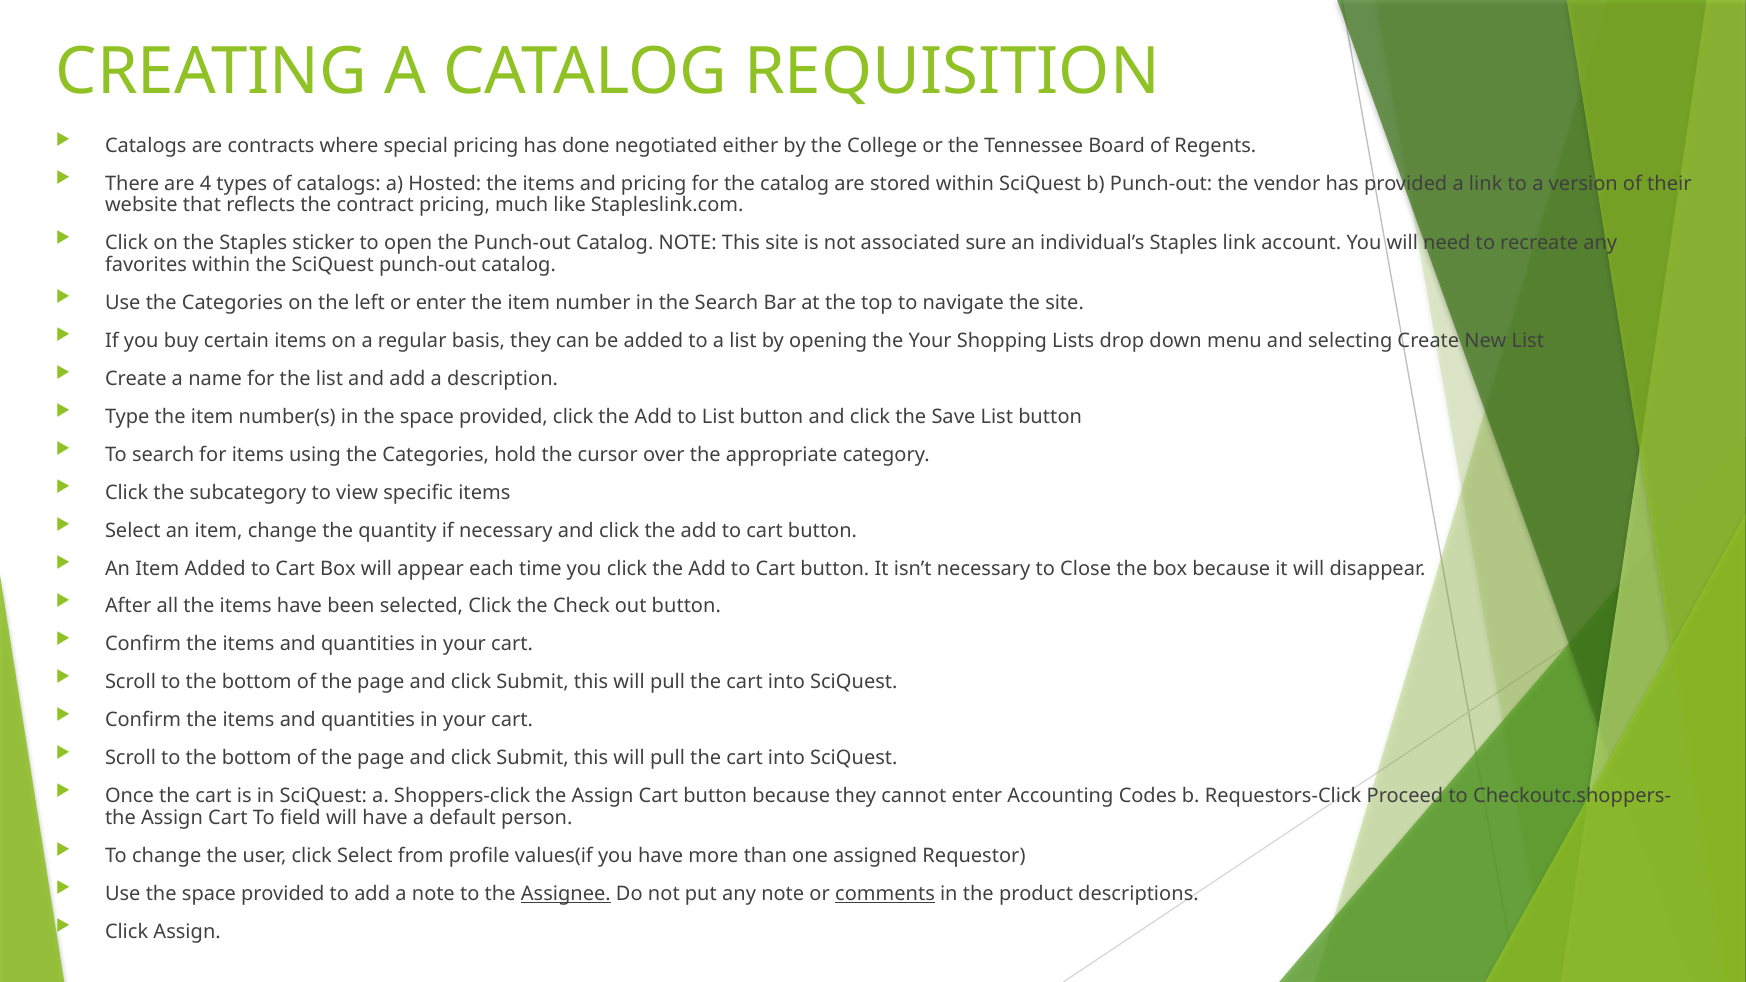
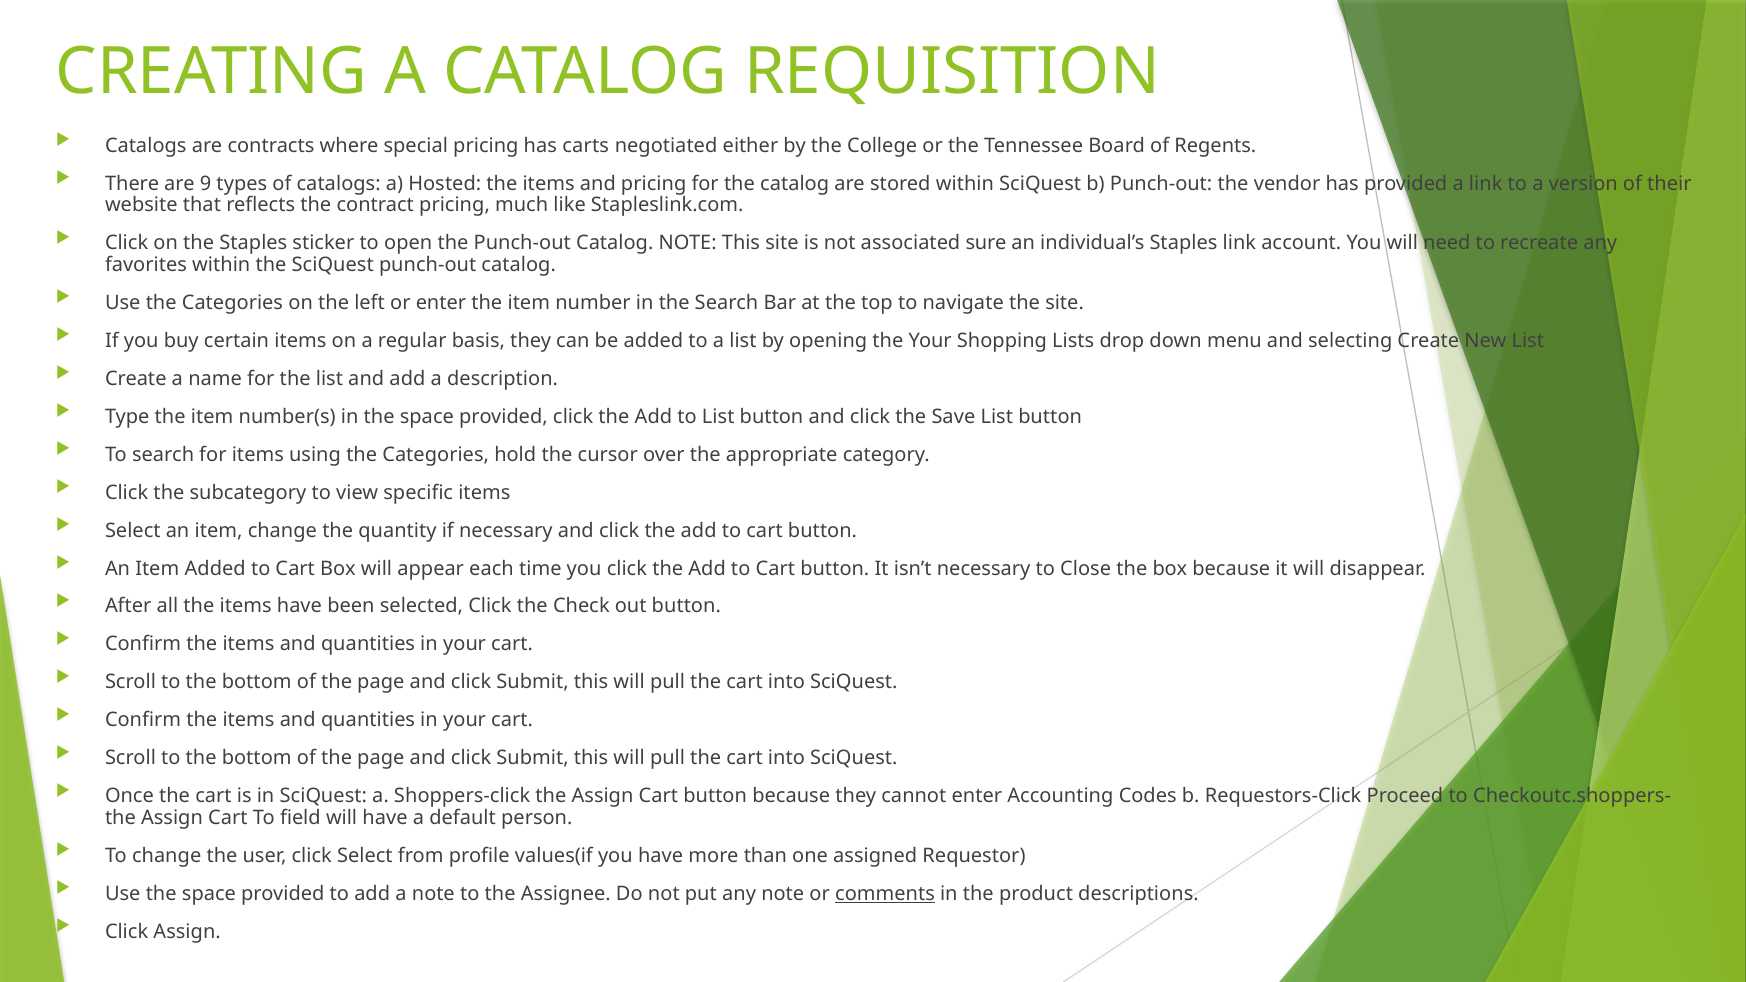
done: done -> carts
4: 4 -> 9
Assignee underline: present -> none
